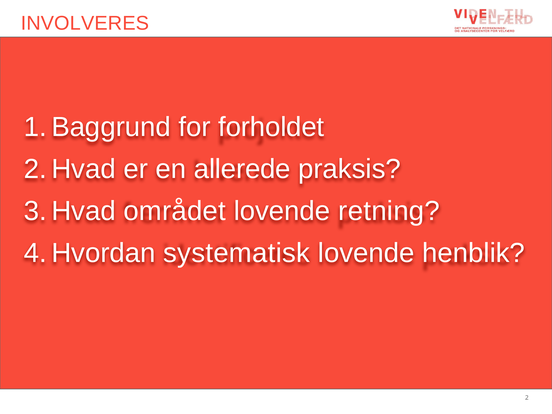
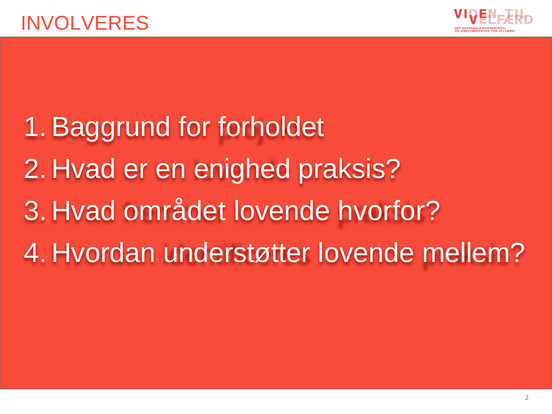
allerede: allerede -> enighed
retning: retning -> hvorfor
systematisk: systematisk -> understøtter
henblik: henblik -> mellem
